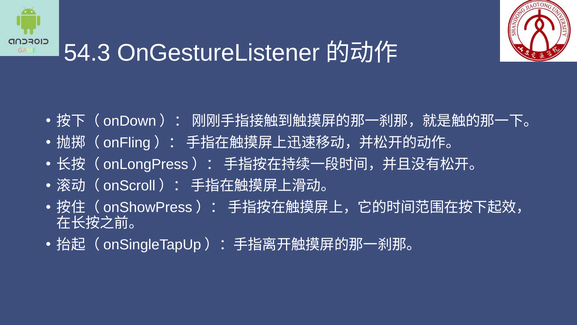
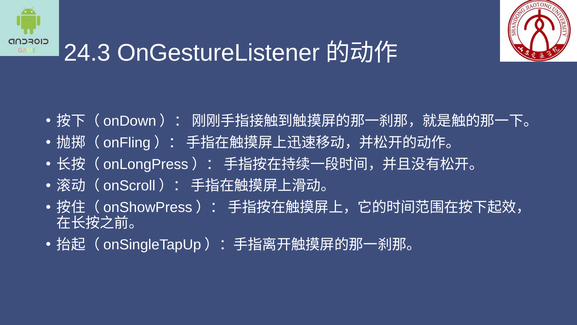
54.3: 54.3 -> 24.3
